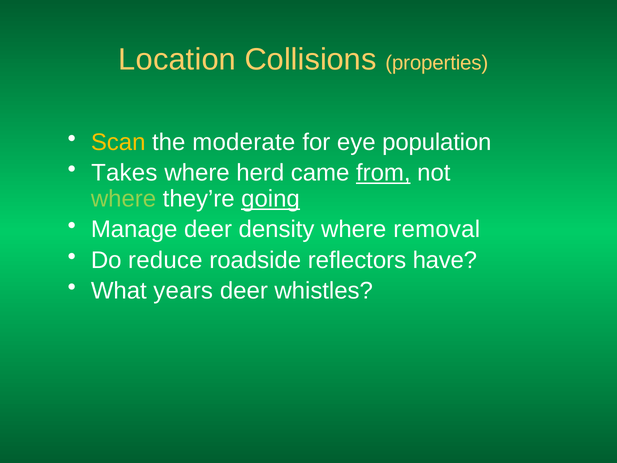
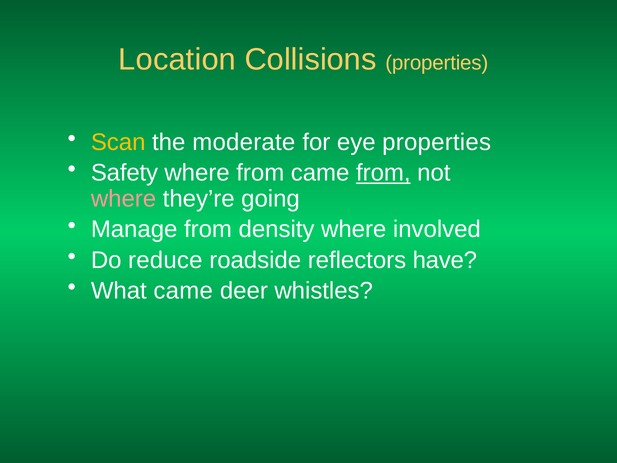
eye population: population -> properties
Takes: Takes -> Safety
where herd: herd -> from
where at (124, 199) colour: light green -> pink
going underline: present -> none
Manage deer: deer -> from
removal: removal -> involved
What years: years -> came
